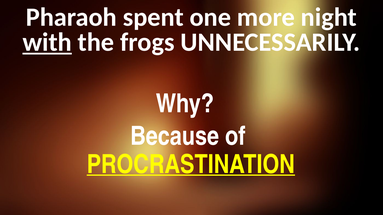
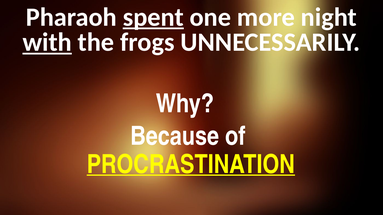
spent underline: none -> present
